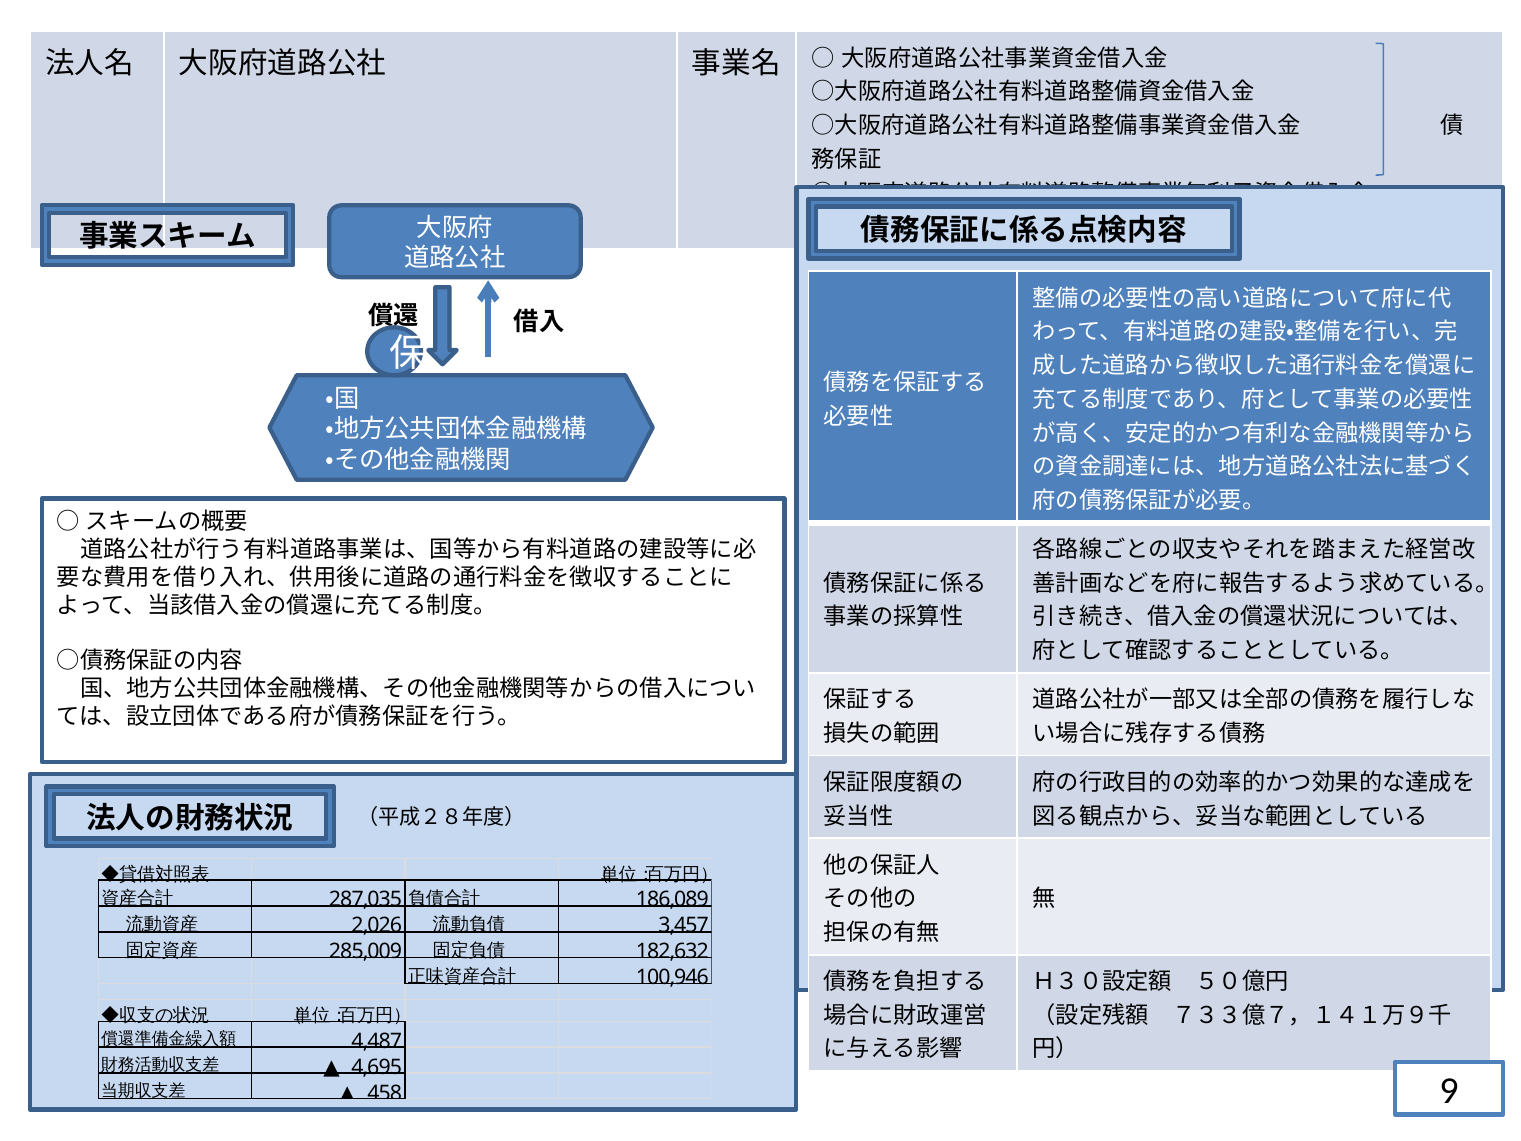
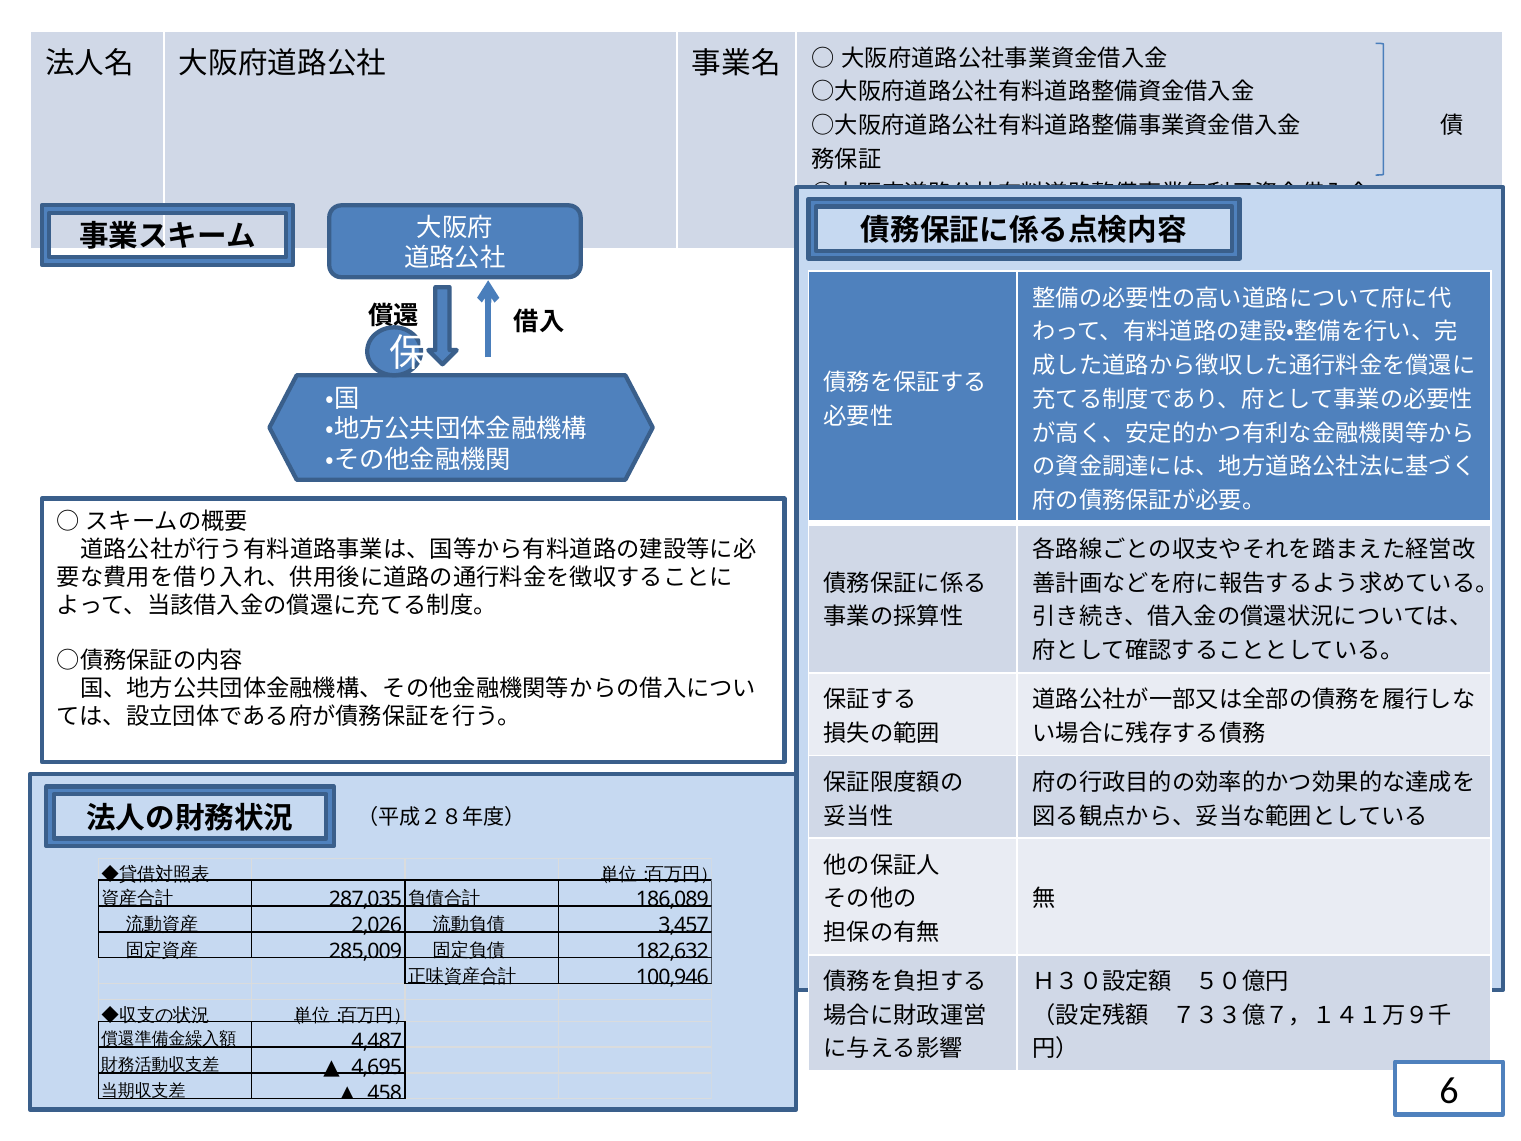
9: 9 -> 6
